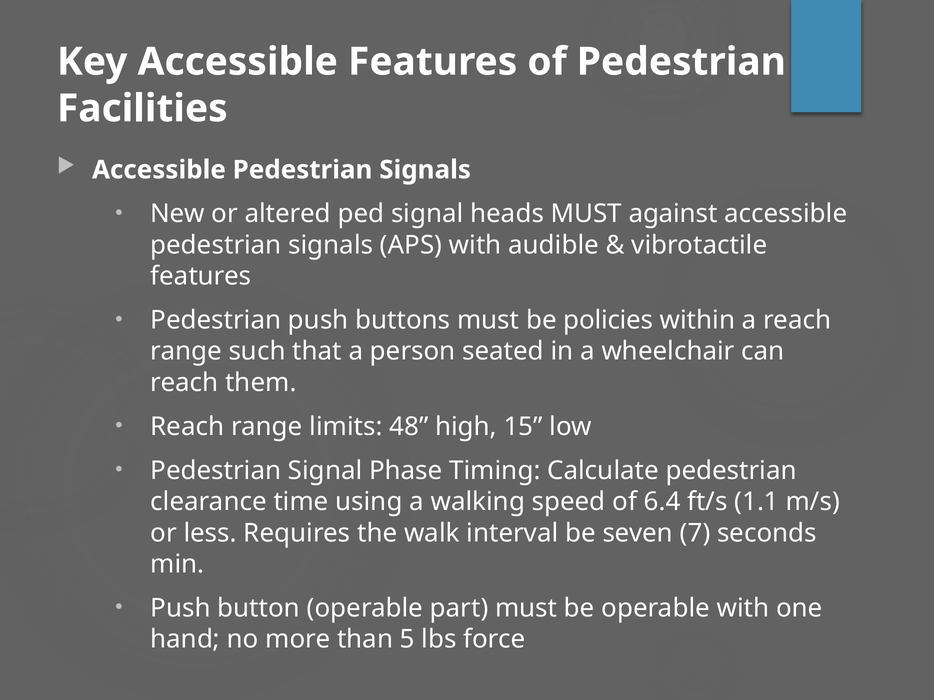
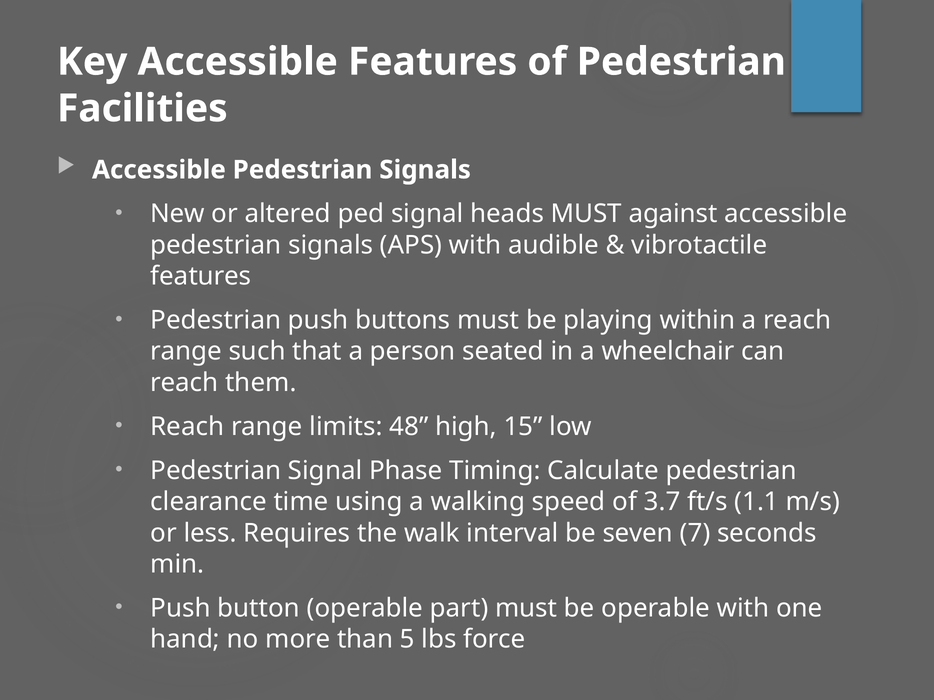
policies: policies -> playing
6.4: 6.4 -> 3.7
